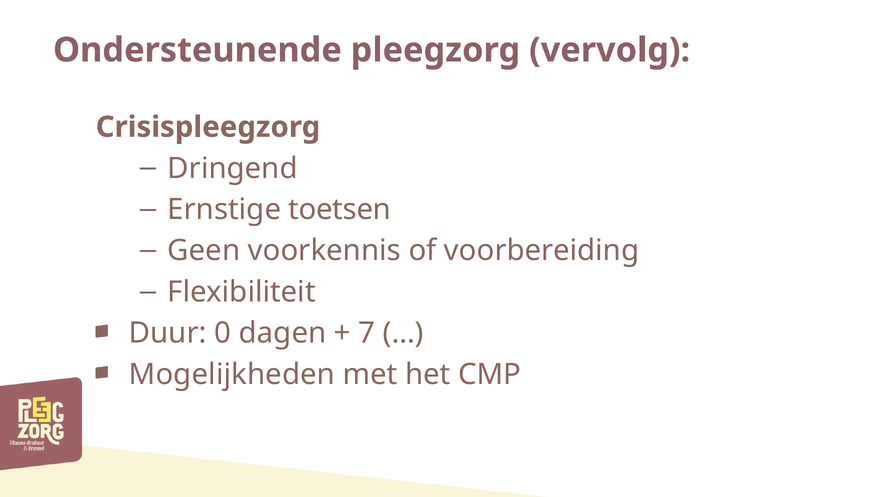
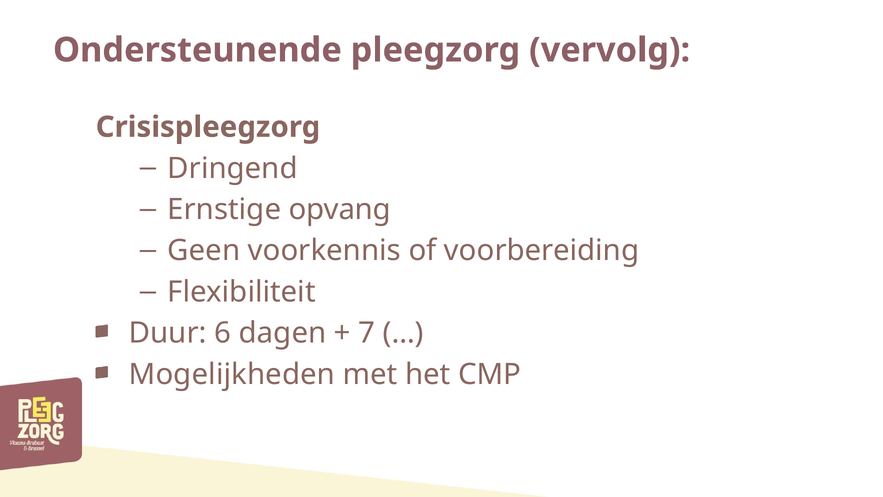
toetsen: toetsen -> opvang
0: 0 -> 6
